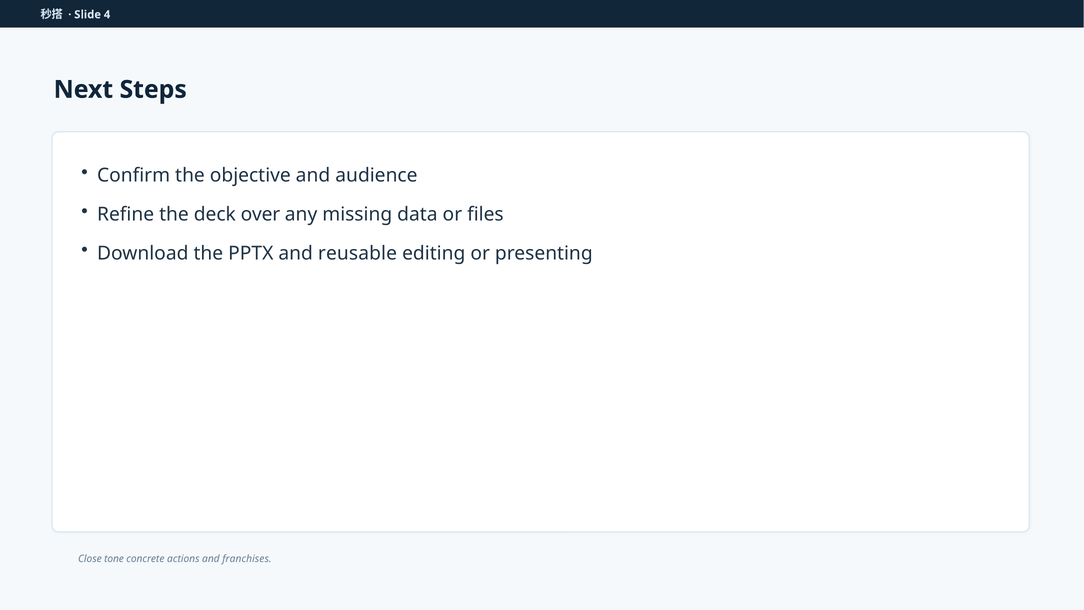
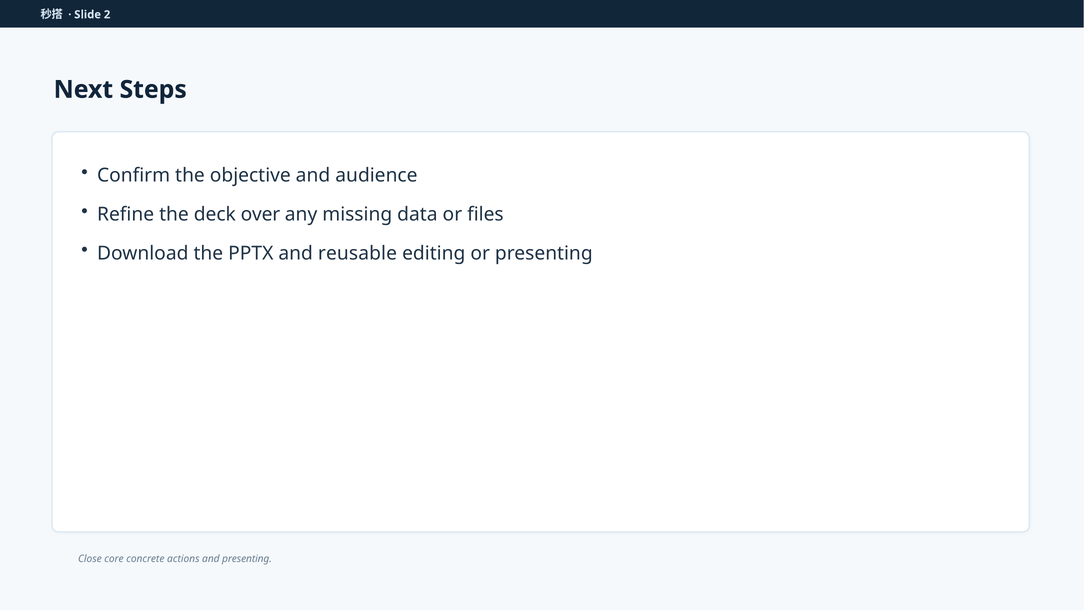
4: 4 -> 2
tone: tone -> core
and franchises: franchises -> presenting
